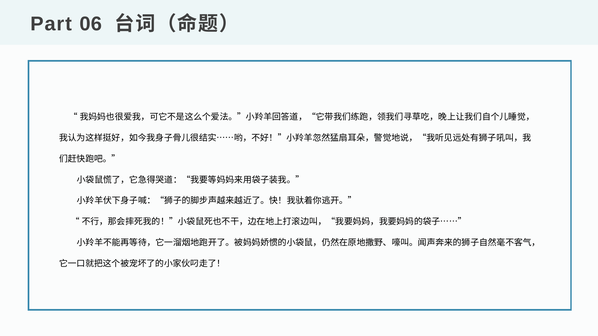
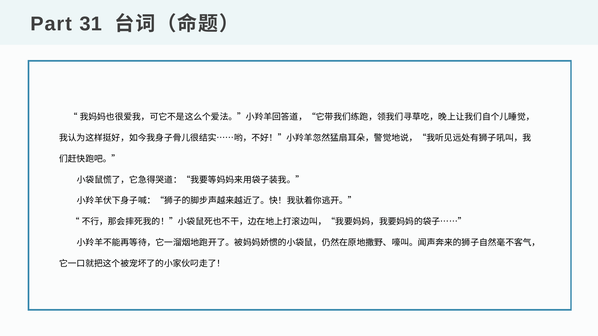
06: 06 -> 31
